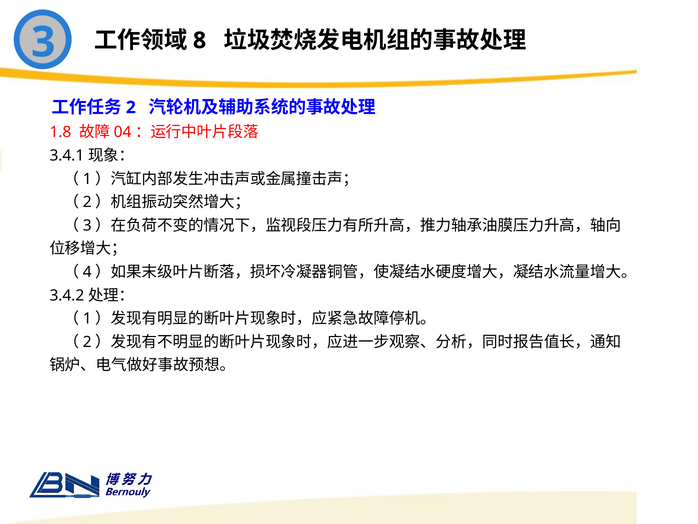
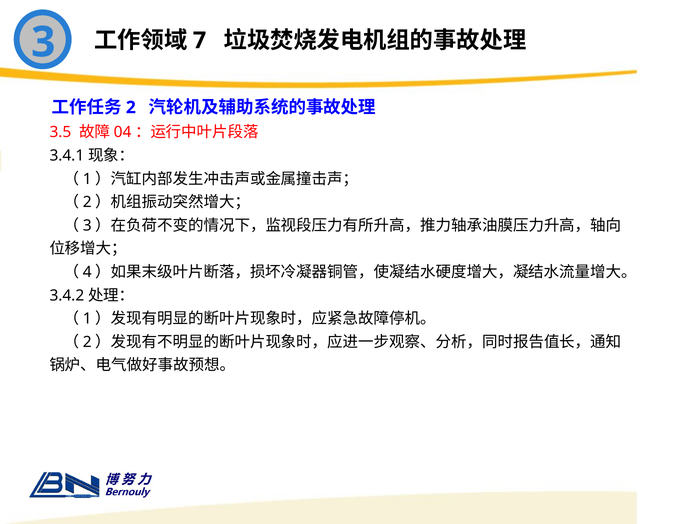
8: 8 -> 7
1.8: 1.8 -> 3.5
